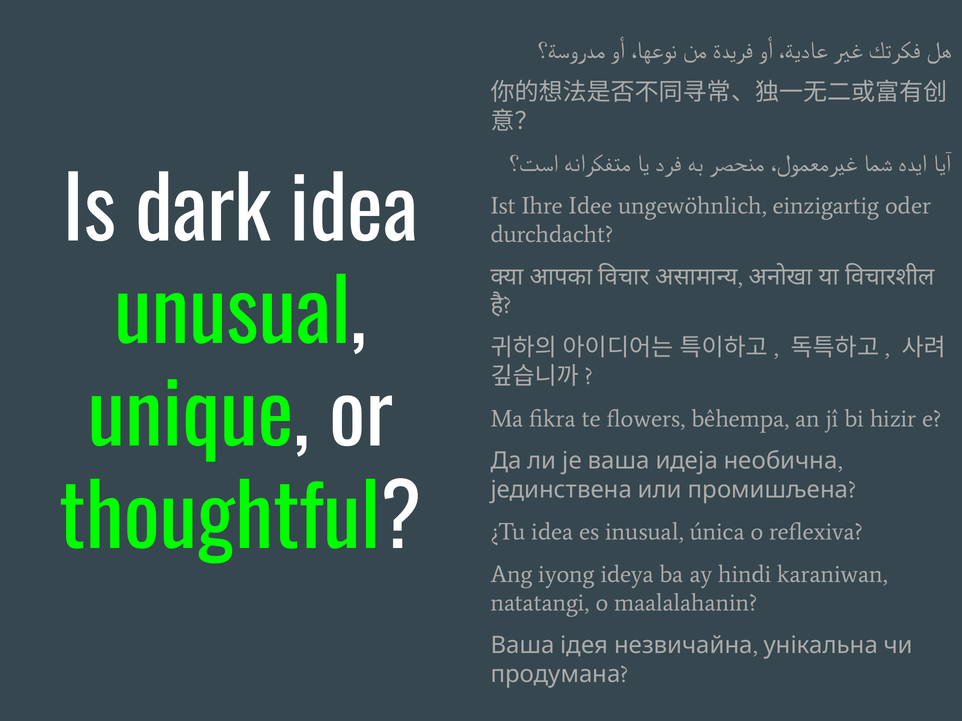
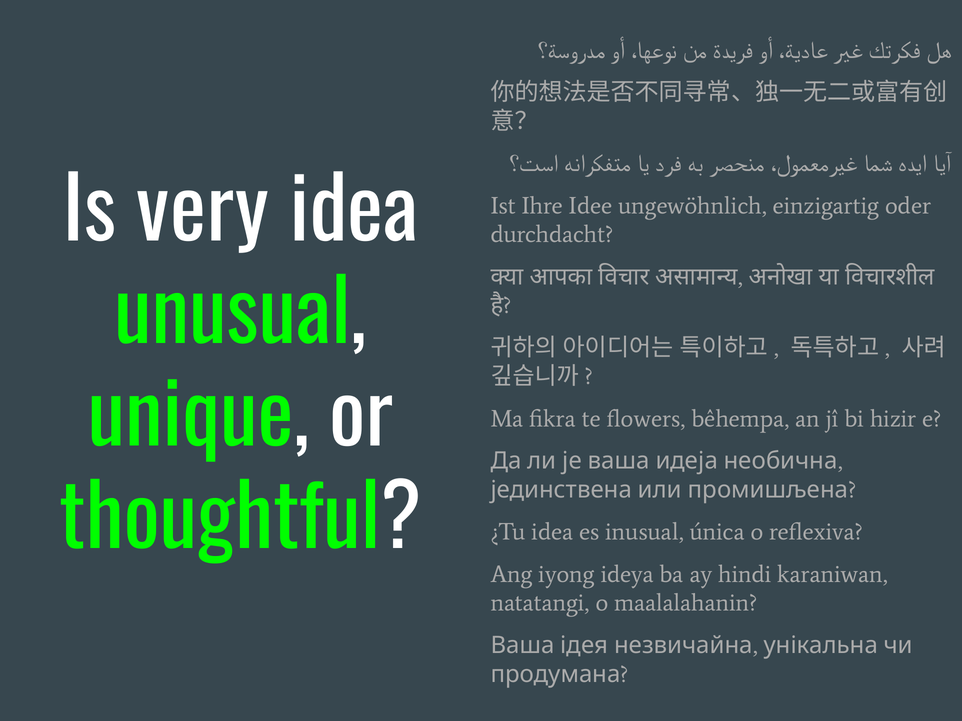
dark: dark -> very
